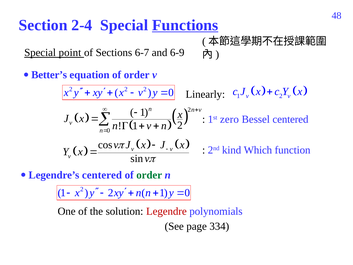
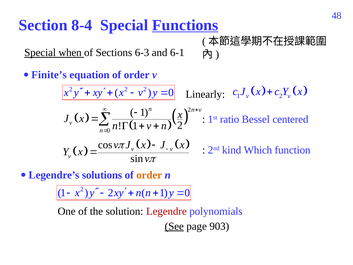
2-4: 2-4 -> 8-4
point: point -> when
6-7: 6-7 -> 6-3
6-9: 6-9 -> 6-1
Better’s: Better’s -> Finite’s
zero: zero -> ratio
Legendre’s centered: centered -> solutions
order at (149, 175) colour: green -> orange
See underline: none -> present
334: 334 -> 903
